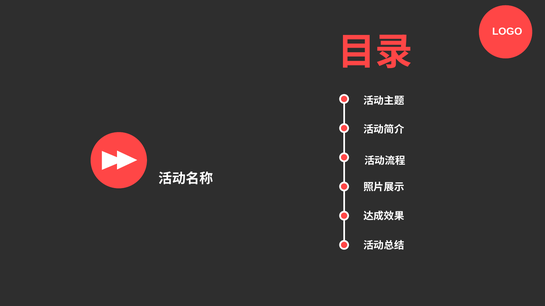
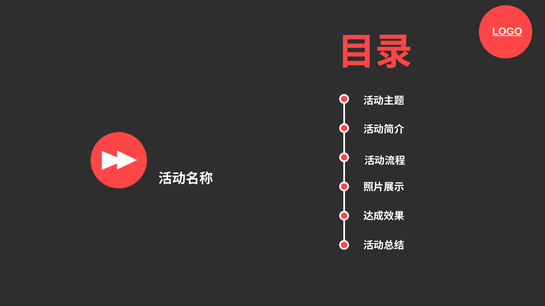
LOGO underline: none -> present
